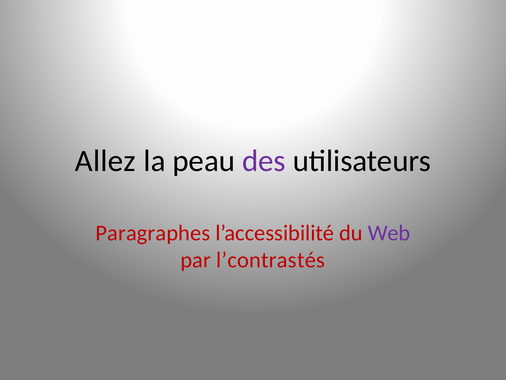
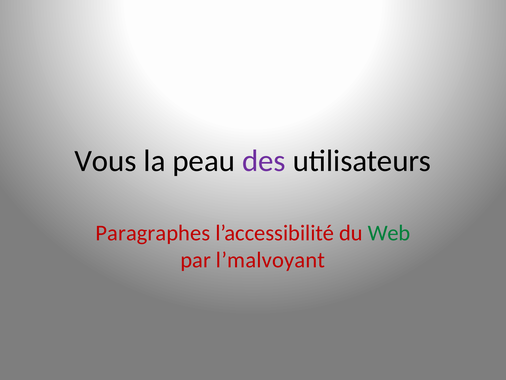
Allez: Allez -> Vous
Web colour: purple -> green
l’contrastés: l’contrastés -> l’malvoyant
